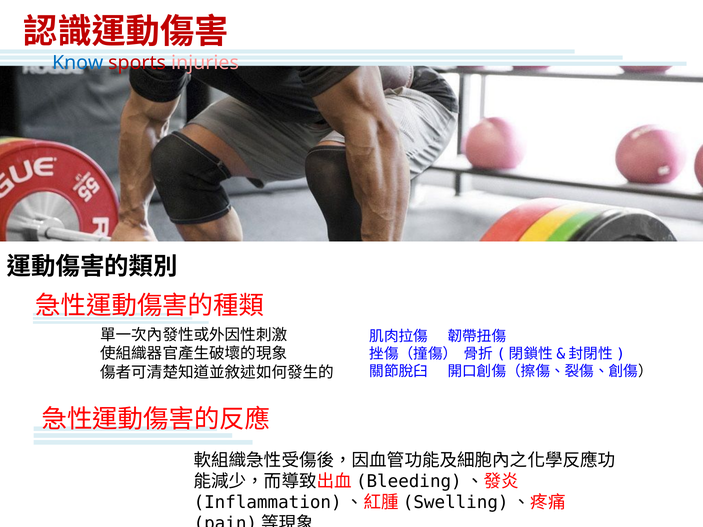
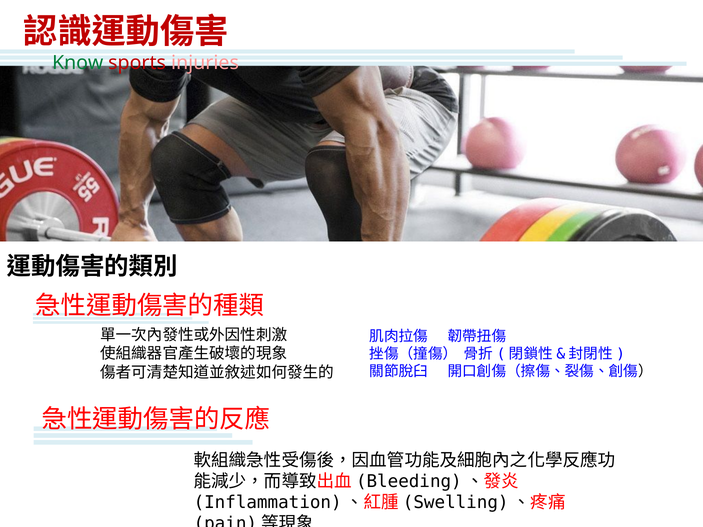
Know colour: blue -> green
